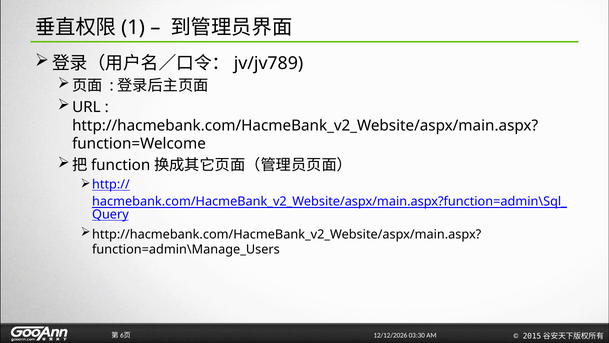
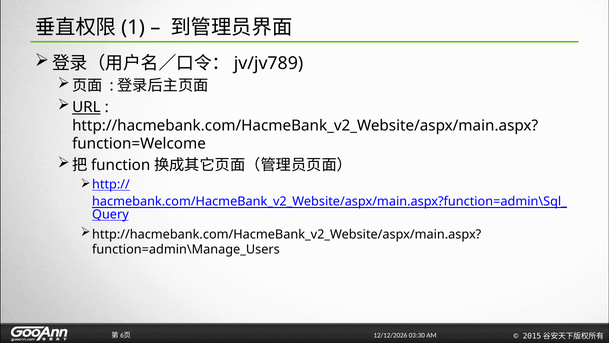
URL underline: none -> present
